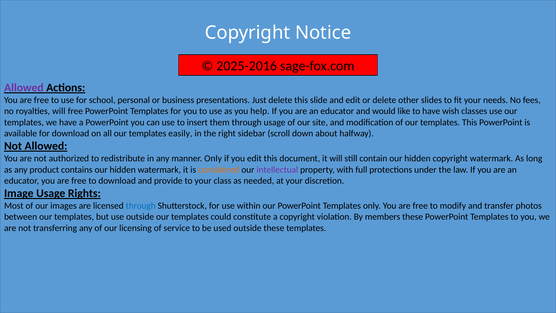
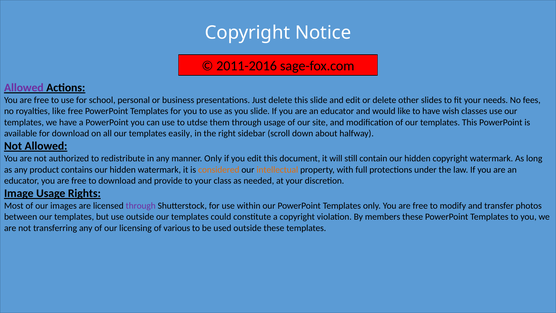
2025-2016: 2025-2016 -> 2011-2016
royalties will: will -> like
you help: help -> slide
insert: insert -> utdse
intellectual colour: purple -> orange
through at (141, 206) colour: blue -> purple
service: service -> various
